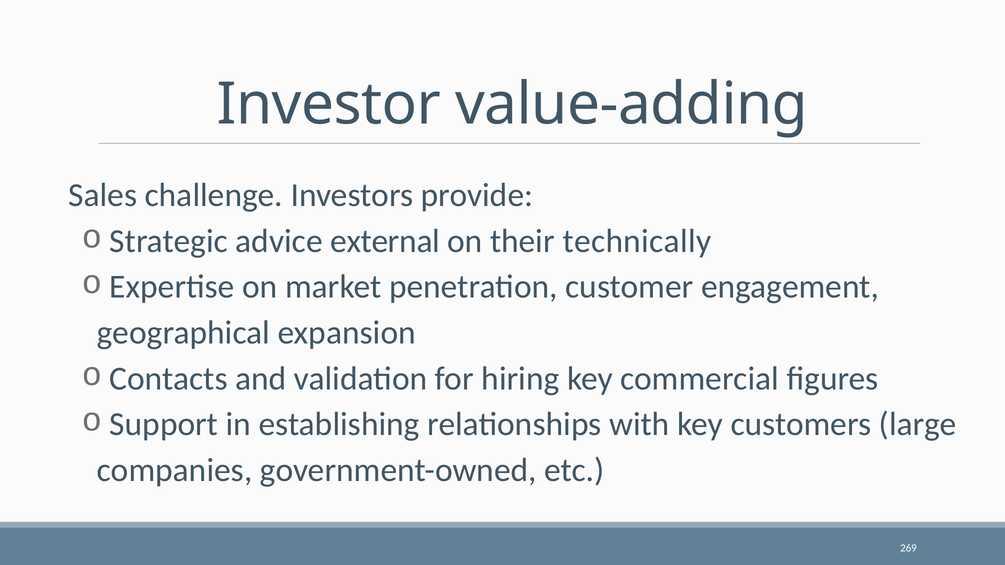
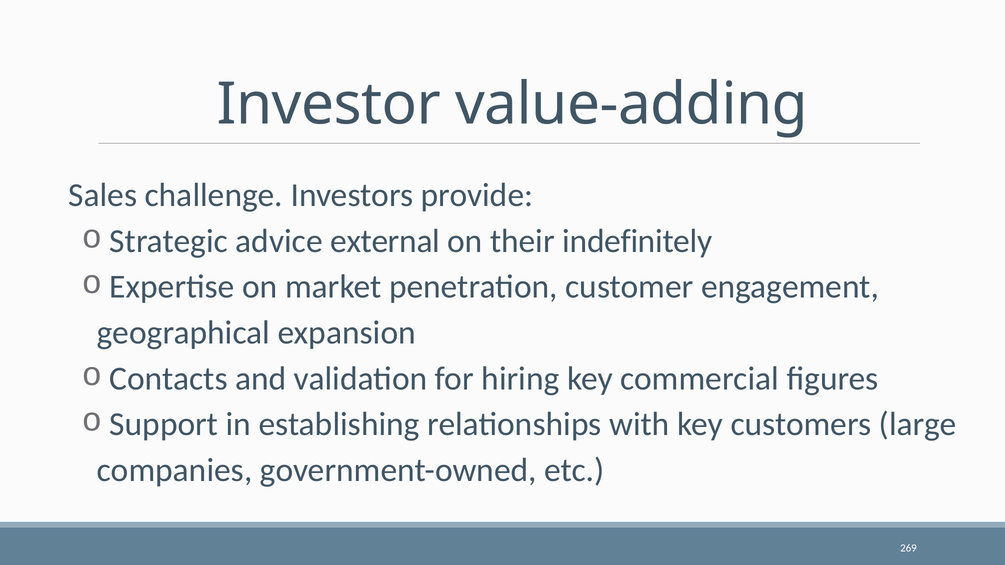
technically: technically -> indefinitely
